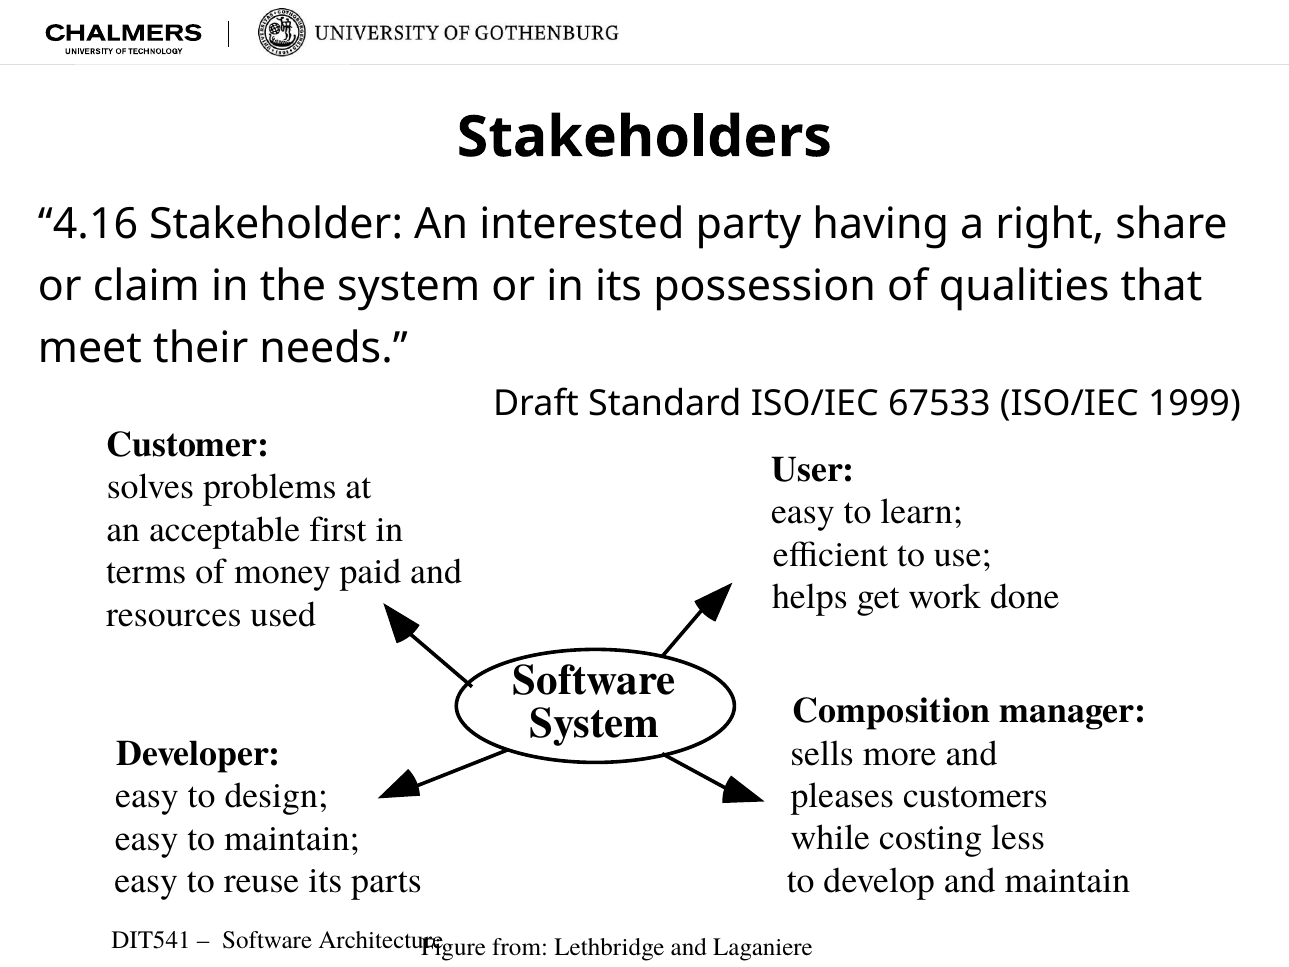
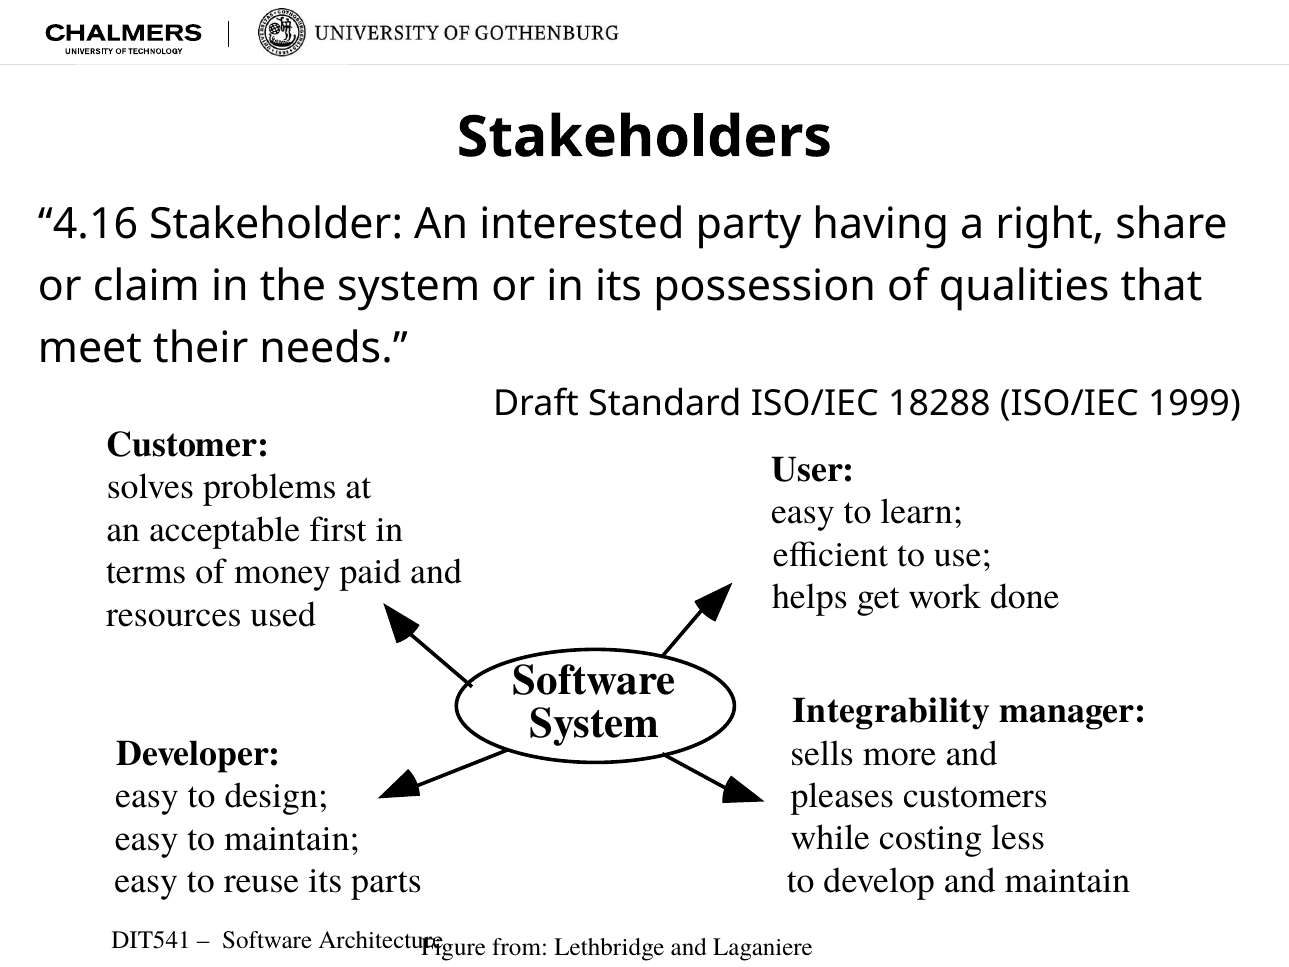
67533: 67533 -> 18288
Composition: Composition -> Integrability
